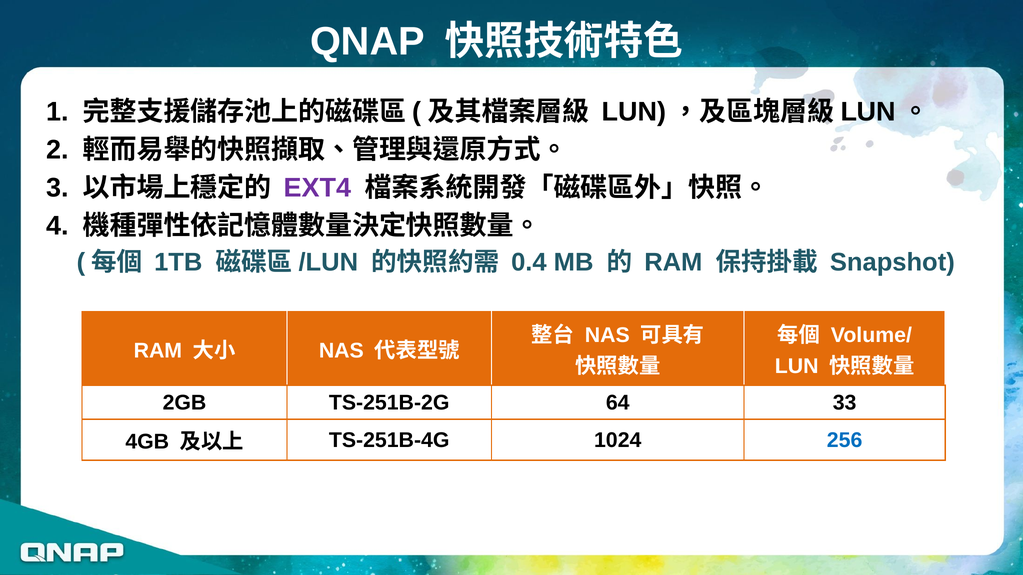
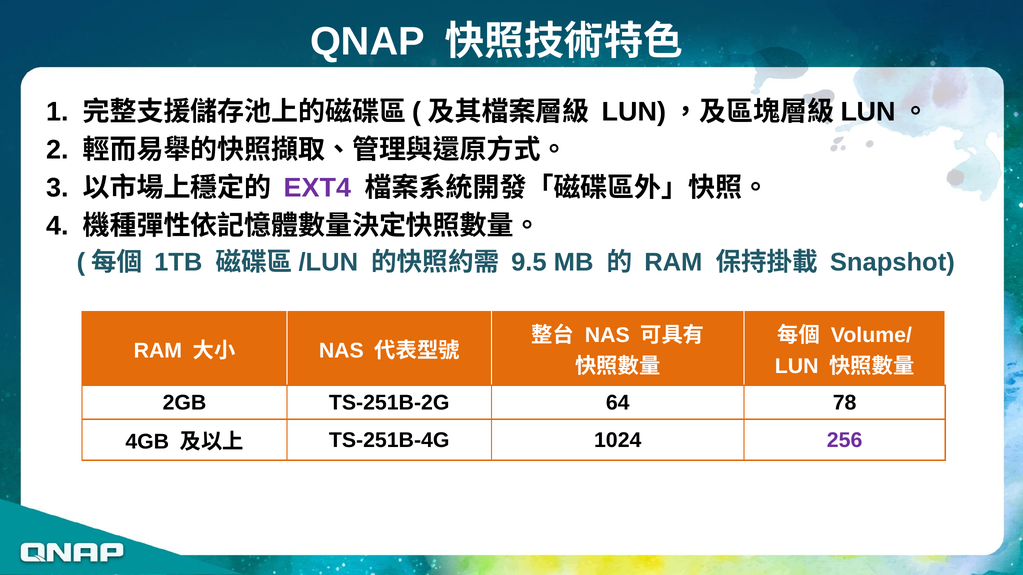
0.4: 0.4 -> 9.5
33: 33 -> 78
256 colour: blue -> purple
